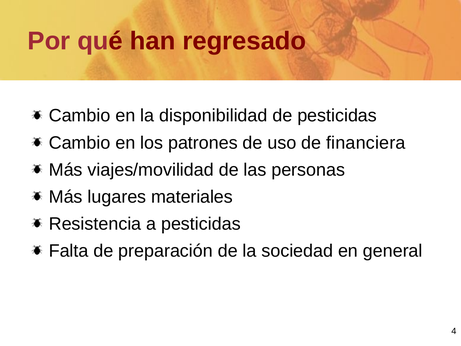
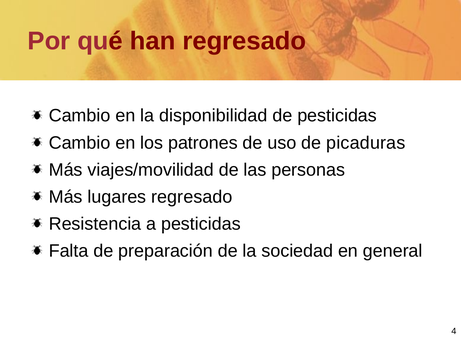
financiera: financiera -> picaduras
lugares materiales: materiales -> regresado
